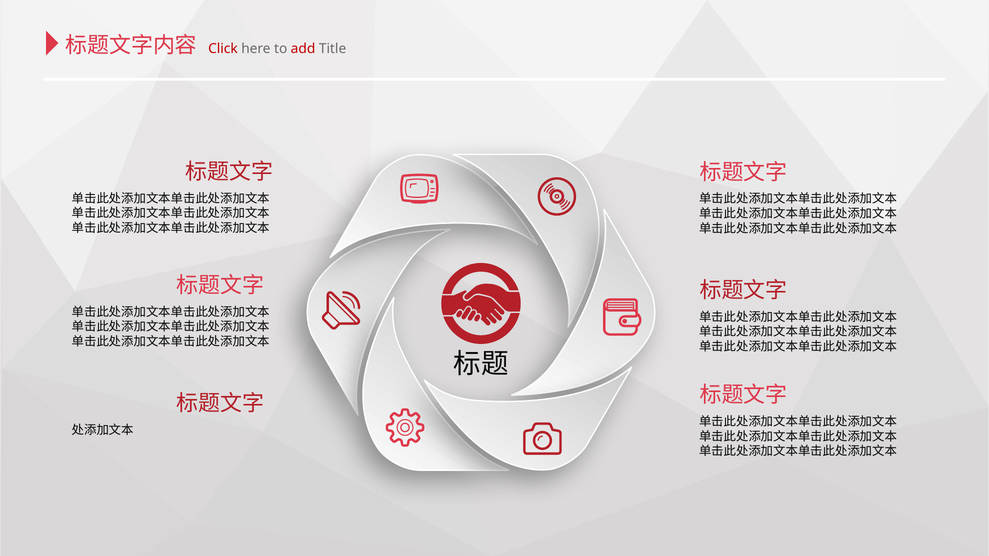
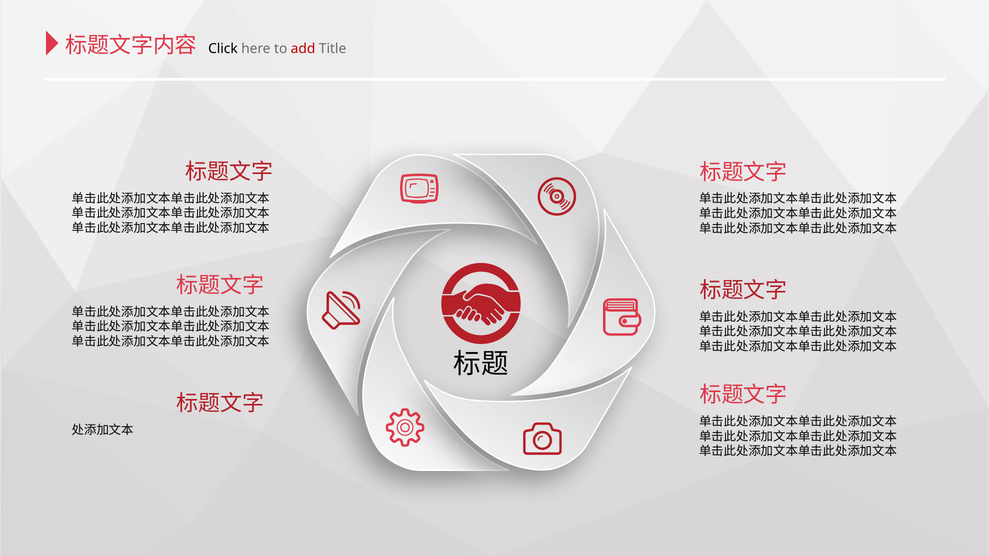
Click colour: red -> black
